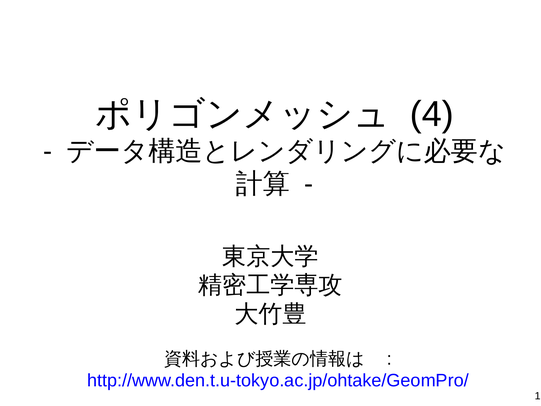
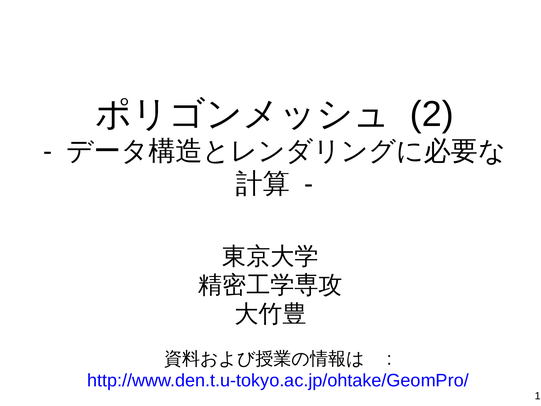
4: 4 -> 2
